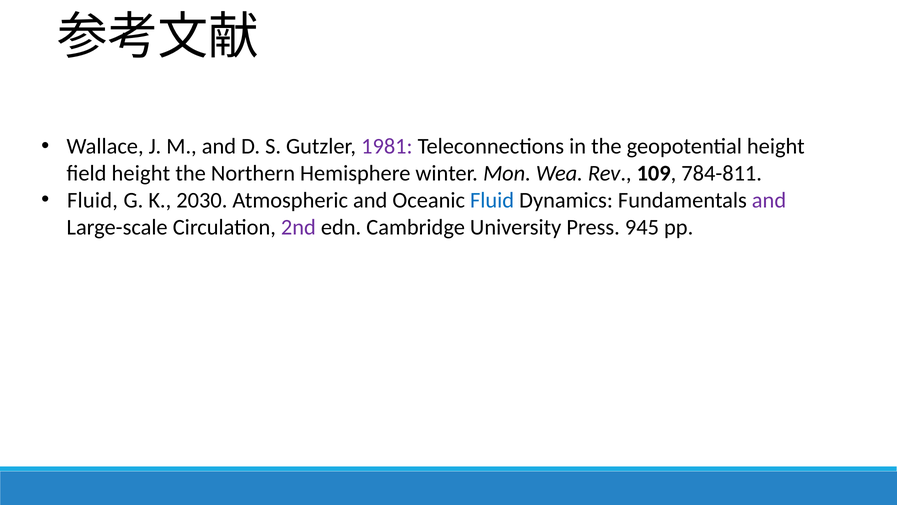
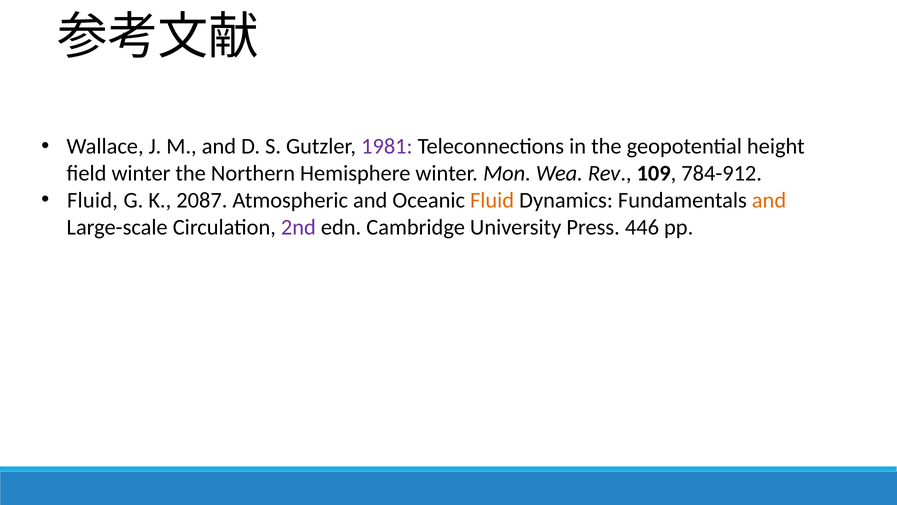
field height: height -> winter
784-811: 784-811 -> 784-912
2030: 2030 -> 2087
Fluid at (492, 200) colour: blue -> orange
and at (769, 200) colour: purple -> orange
945: 945 -> 446
